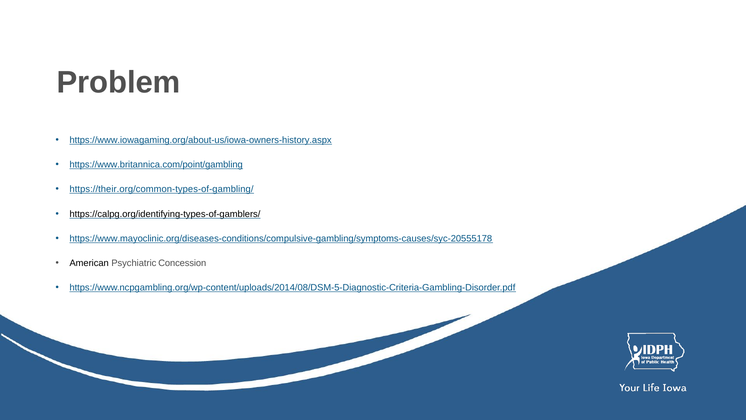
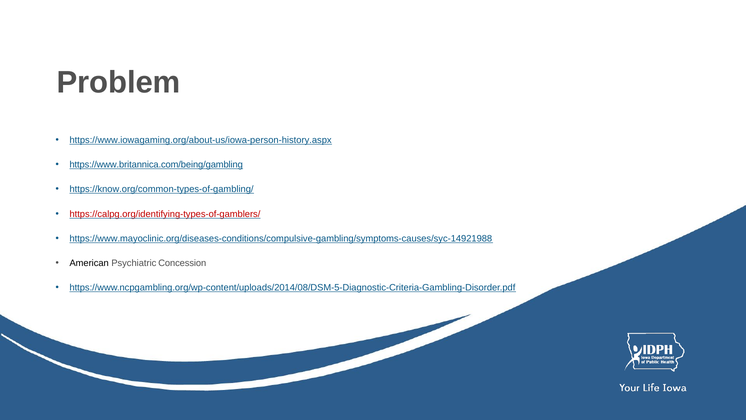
https://www.iowagaming.org/about-us/iowa-owners-history.aspx: https://www.iowagaming.org/about-us/iowa-owners-history.aspx -> https://www.iowagaming.org/about-us/iowa-person-history.aspx
https://www.britannica.com/point/gambling: https://www.britannica.com/point/gambling -> https://www.britannica.com/being/gambling
https://their.org/common-types-of-gambling/: https://their.org/common-types-of-gambling/ -> https://know.org/common-types-of-gambling/
https://calpg.org/identifying-types-of-gamblers/ colour: black -> red
https://www.mayoclinic.org/diseases-conditions/compulsive-gambling/symptoms-causes/syc-20555178: https://www.mayoclinic.org/diseases-conditions/compulsive-gambling/symptoms-causes/syc-20555178 -> https://www.mayoclinic.org/diseases-conditions/compulsive-gambling/symptoms-causes/syc-14921988
